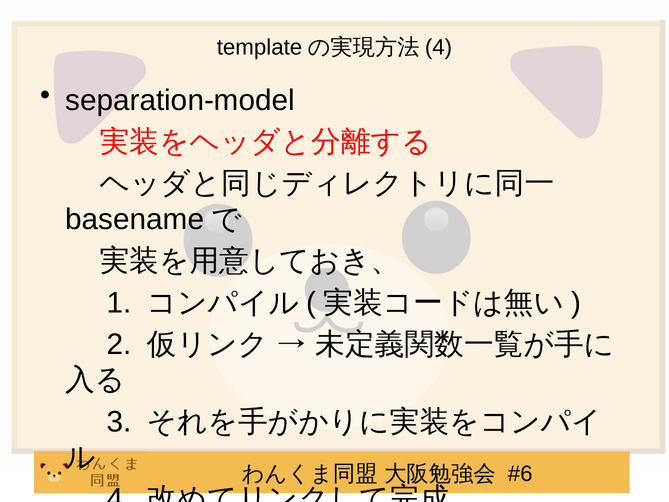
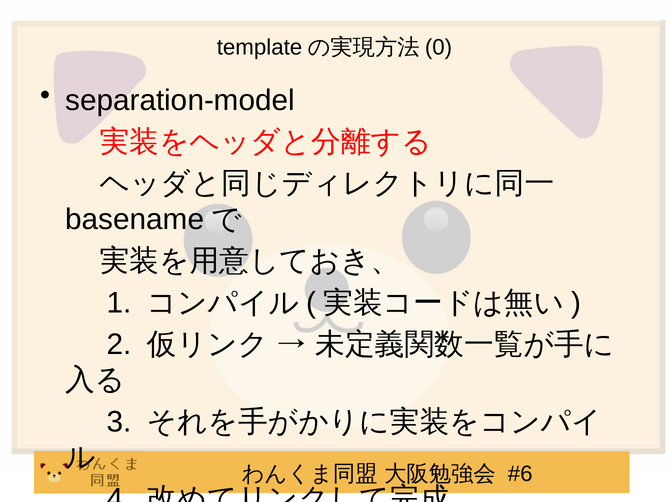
4 at (439, 47): 4 -> 0
